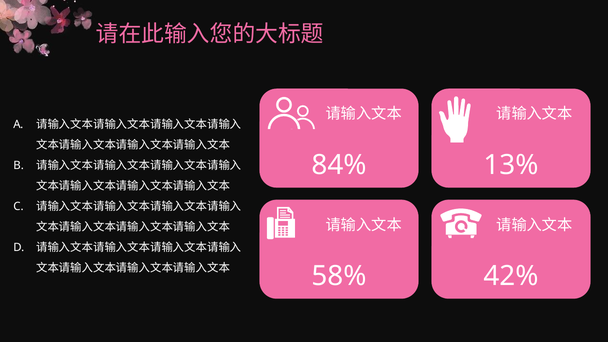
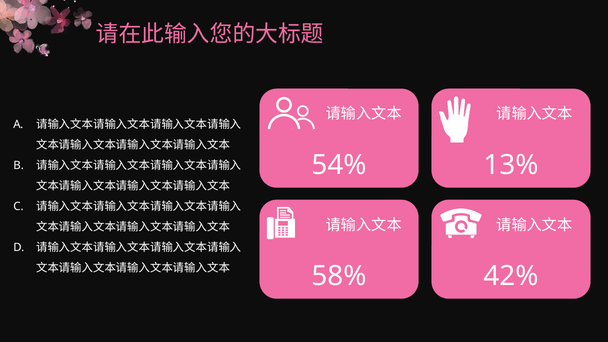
84%: 84% -> 54%
